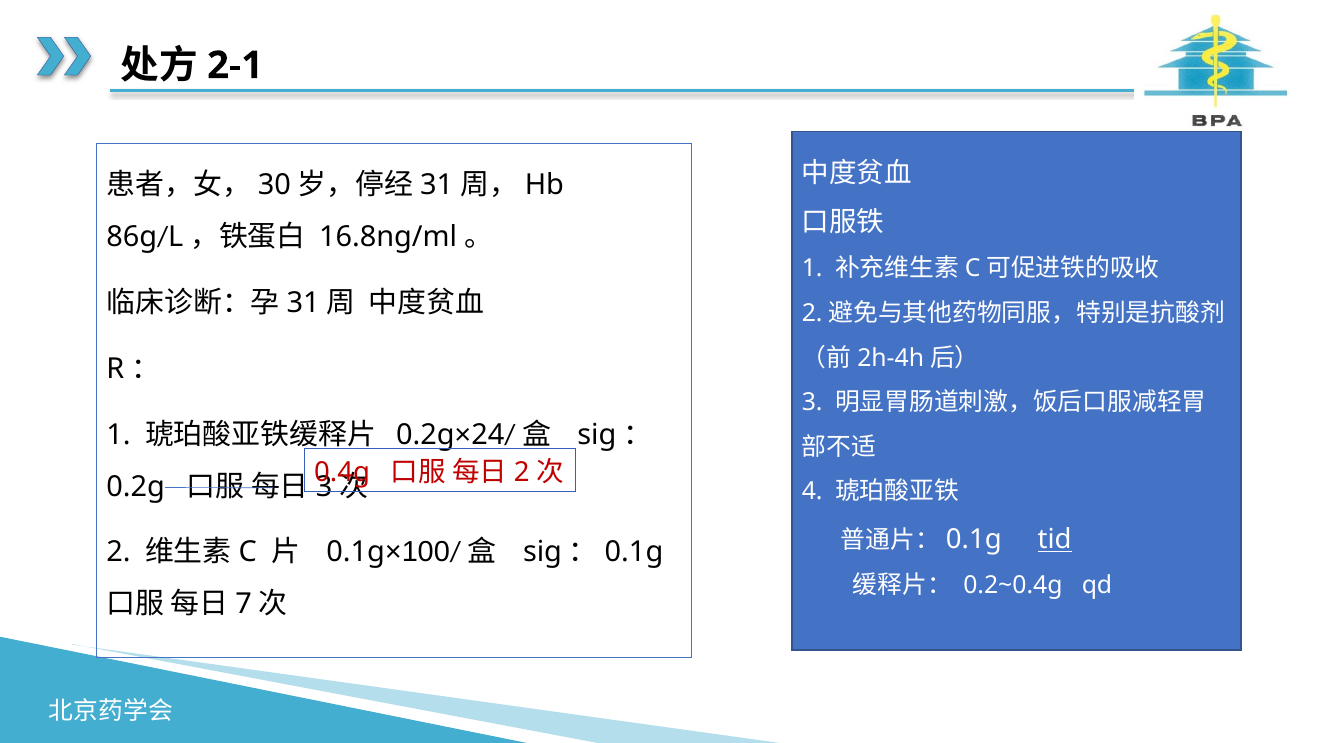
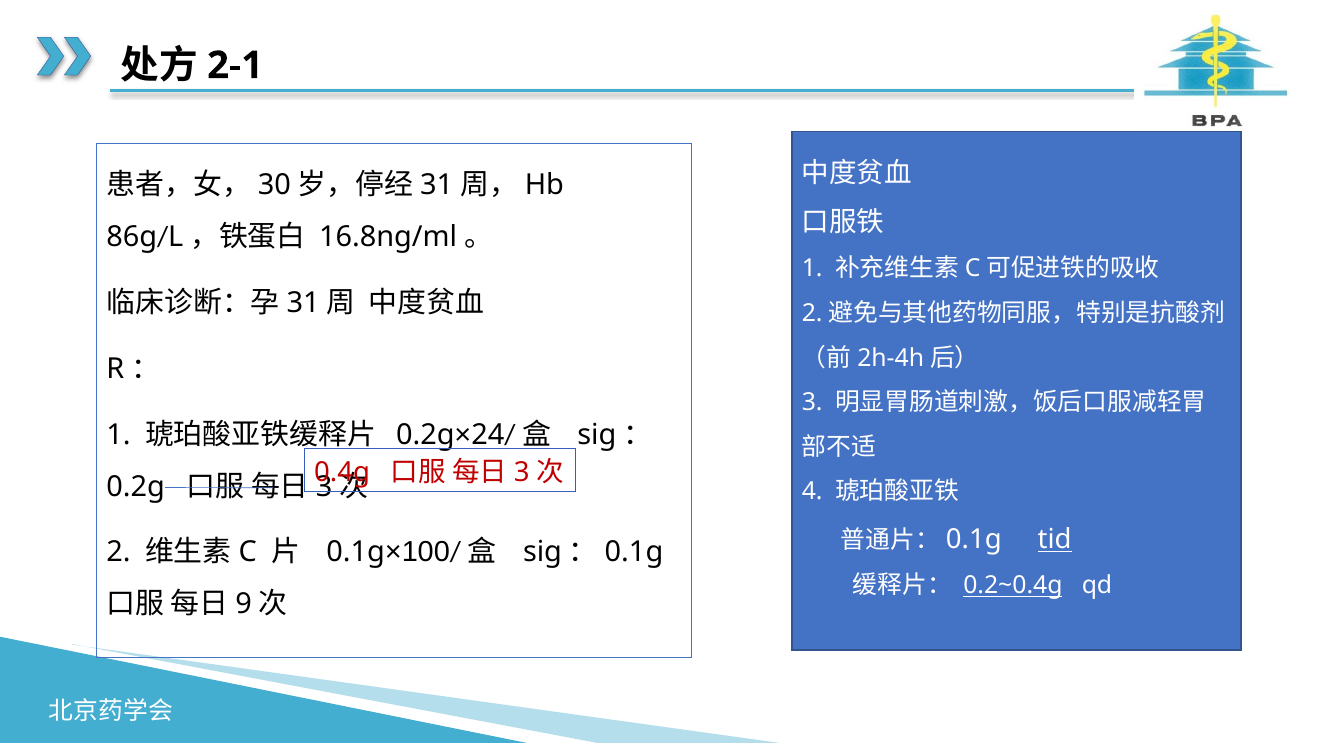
2 at (522, 472): 2 -> 3
0.2~0.4g underline: none -> present
7: 7 -> 9
